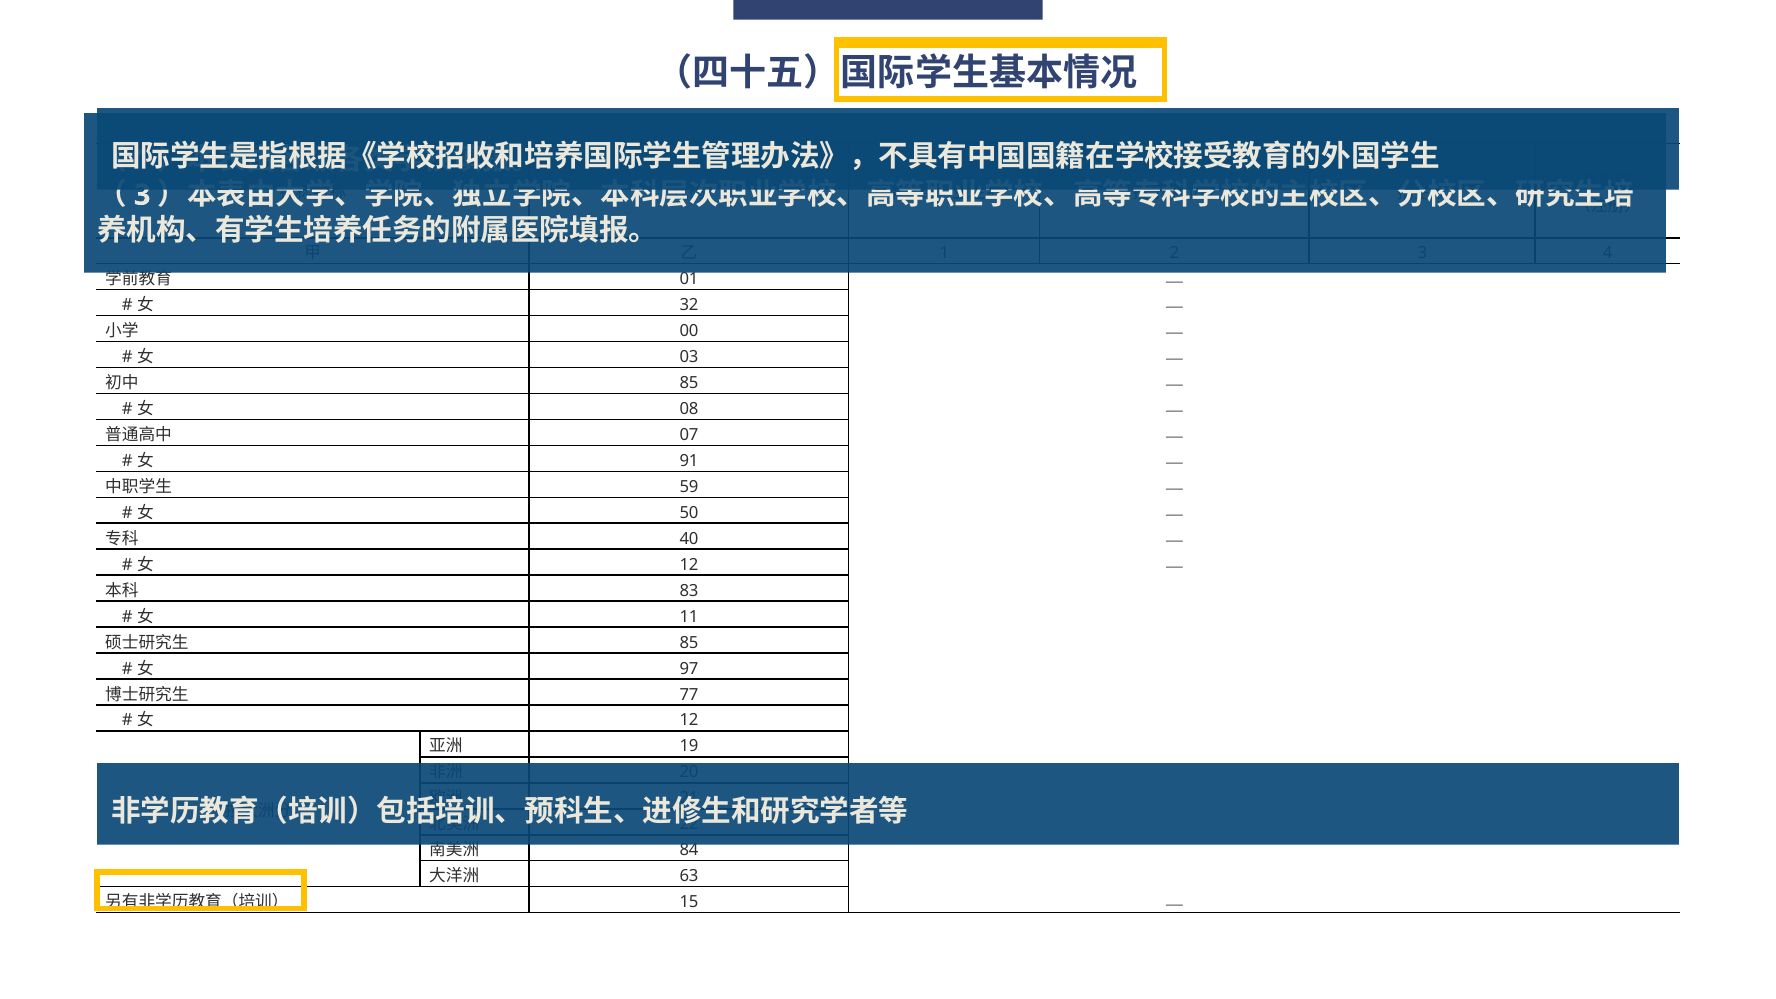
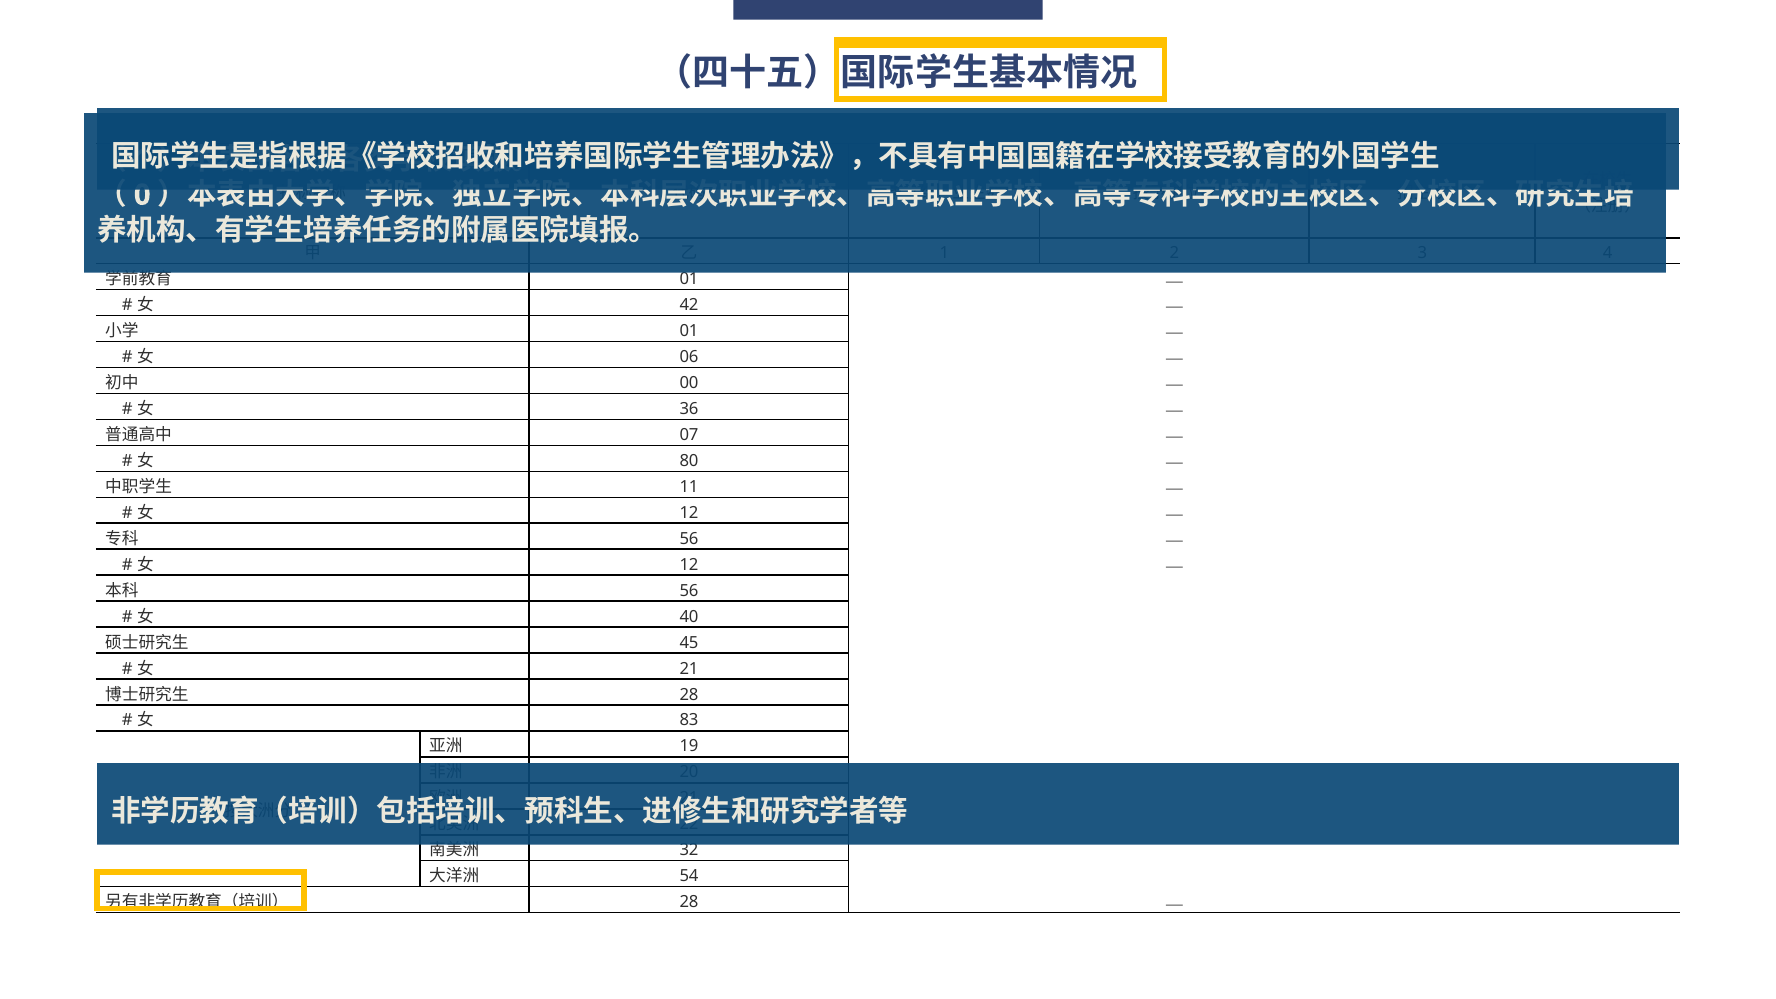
3 at (142, 195): 3 -> 0
32: 32 -> 42
00 at (689, 331): 00 -> 01
03: 03 -> 06
85 at (689, 383): 85 -> 00
08: 08 -> 36
91: 91 -> 80
59: 59 -> 11
50 at (689, 513): 50 -> 12
40 at (689, 539): 40 -> 56
83 at (689, 591): 83 -> 56
11: 11 -> 40
85 at (689, 643): 85 -> 45
97 at (689, 669): 97 -> 21
77 at (689, 695): 77 -> 28
12 at (689, 720): 12 -> 83
84: 84 -> 32
63: 63 -> 54
15 at (689, 902): 15 -> 28
